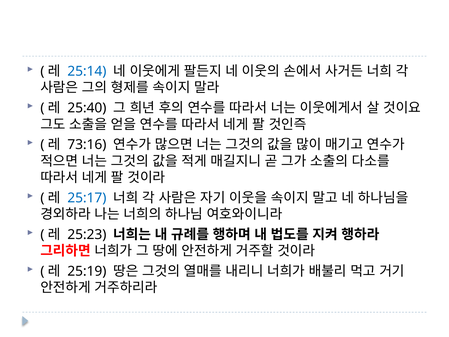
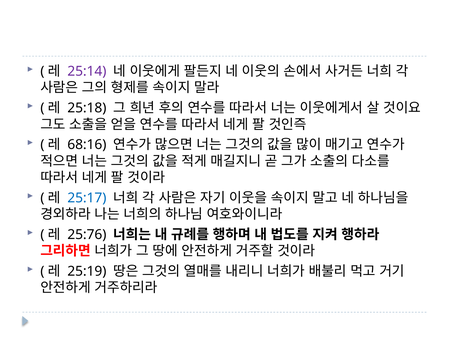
25:14 colour: blue -> purple
25:40: 25:40 -> 25:18
73:16: 73:16 -> 68:16
25:23: 25:23 -> 25:76
